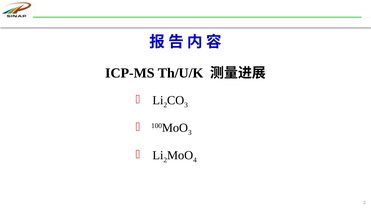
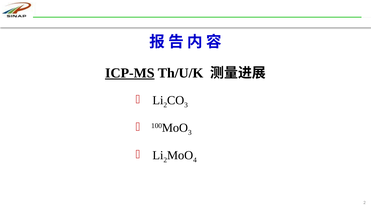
ICP-MS underline: none -> present
